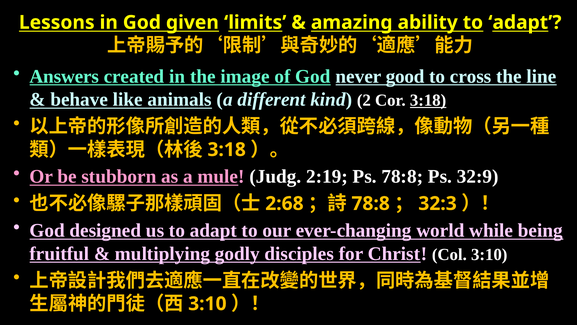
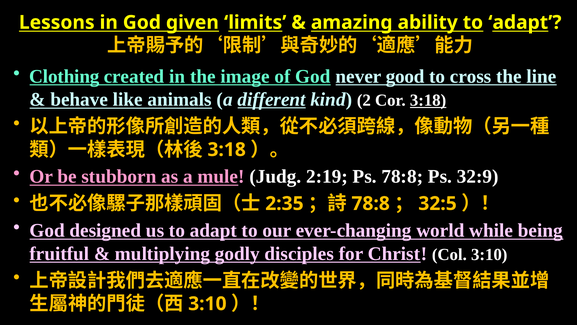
Answers: Answers -> Clothing
different underline: none -> present
2:68: 2:68 -> 2:35
32:3: 32:3 -> 32:5
